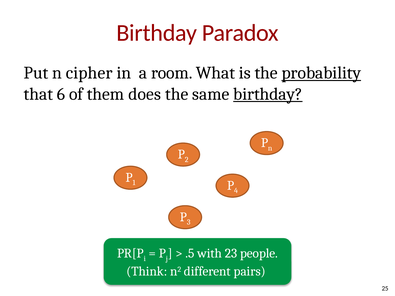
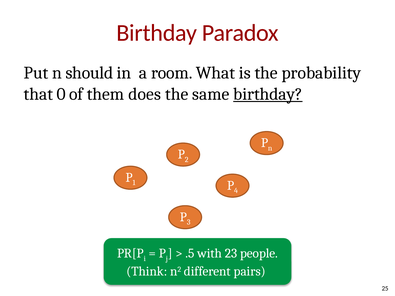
cipher: cipher -> should
probability underline: present -> none
6: 6 -> 0
